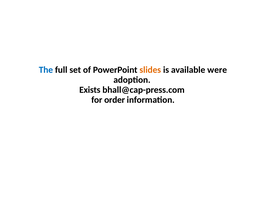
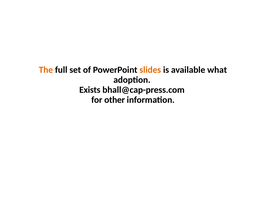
The colour: blue -> orange
were: were -> what
order: order -> other
